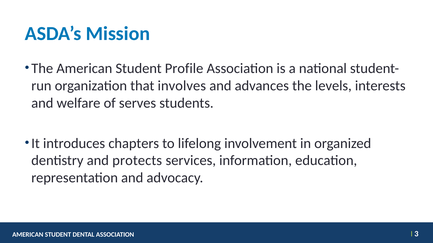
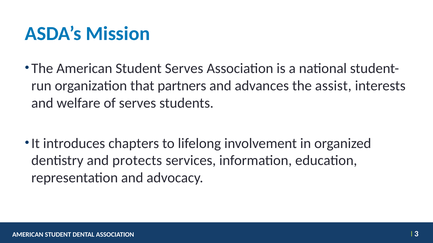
Student Profile: Profile -> Serves
involves: involves -> partners
levels: levels -> assist
